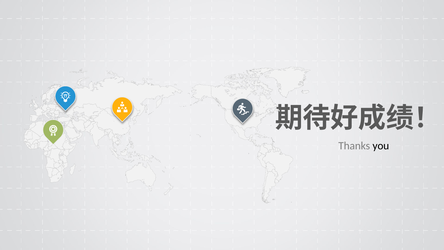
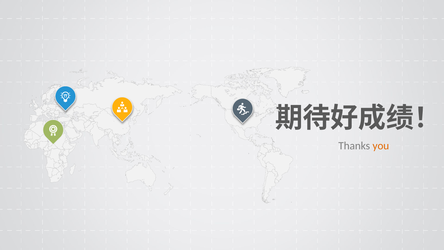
you colour: black -> orange
